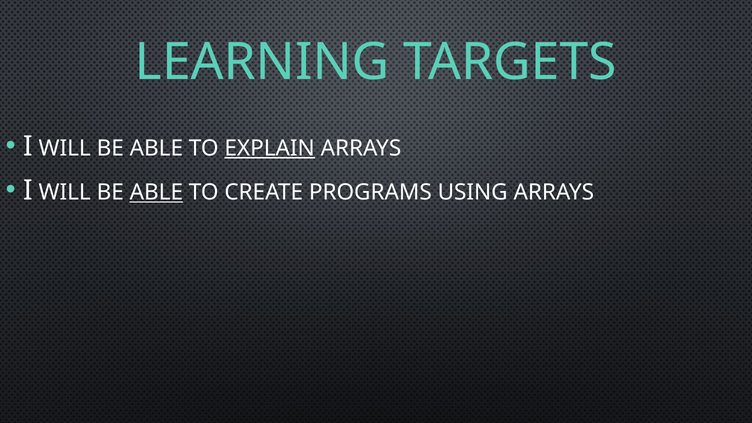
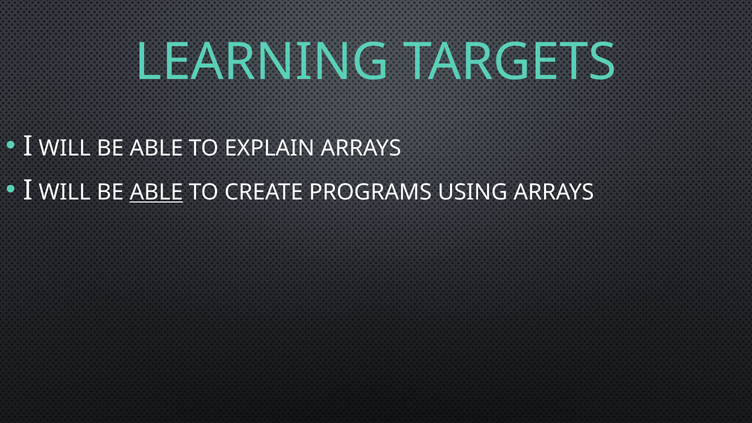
EXPLAIN underline: present -> none
